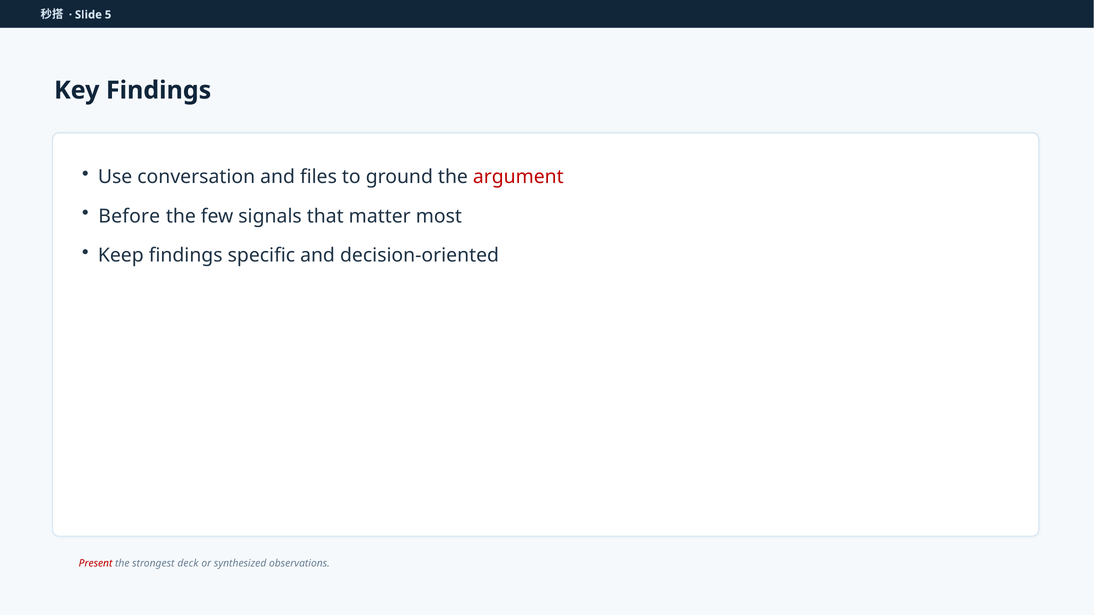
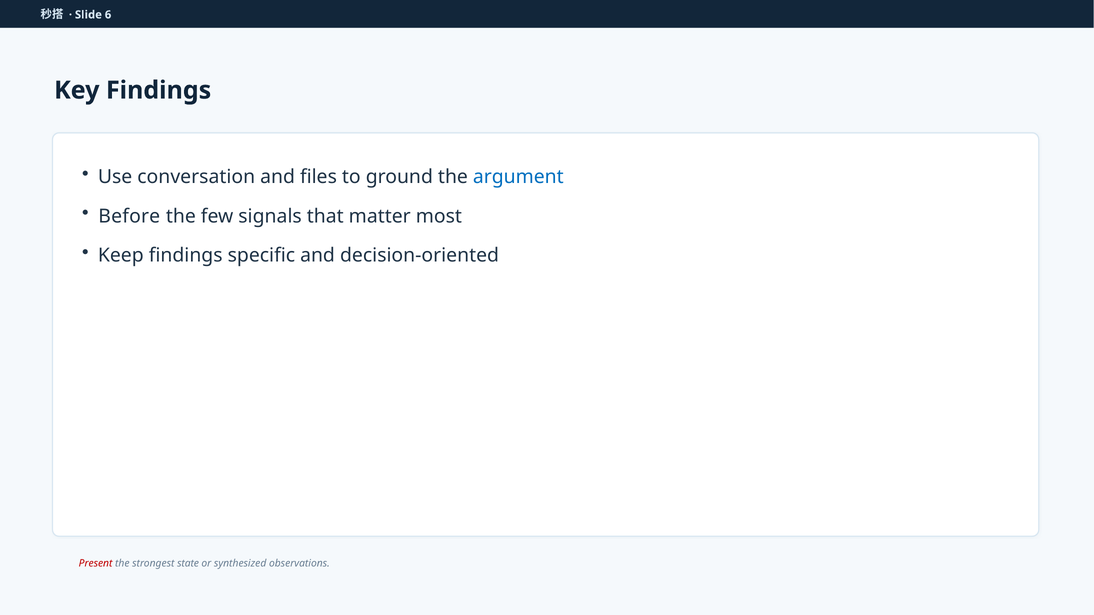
5: 5 -> 6
argument colour: red -> blue
deck: deck -> state
